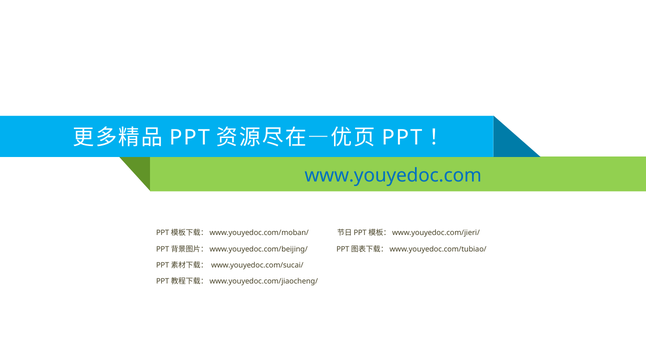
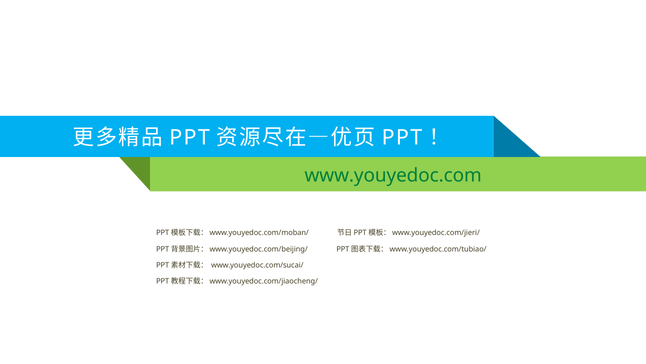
www.youyedoc.com colour: blue -> green
